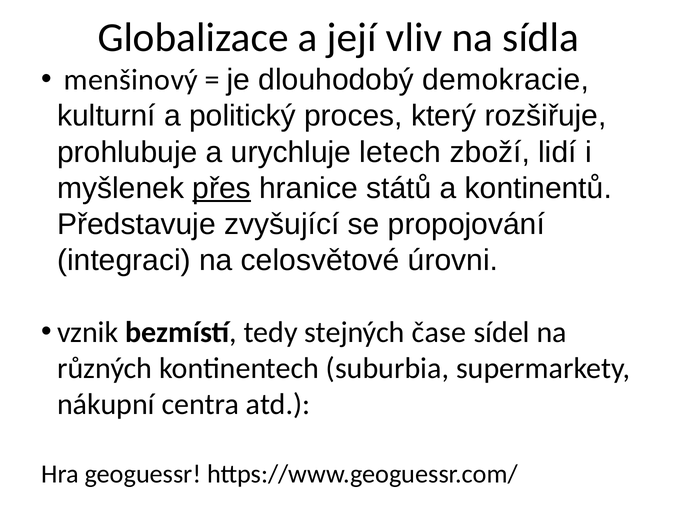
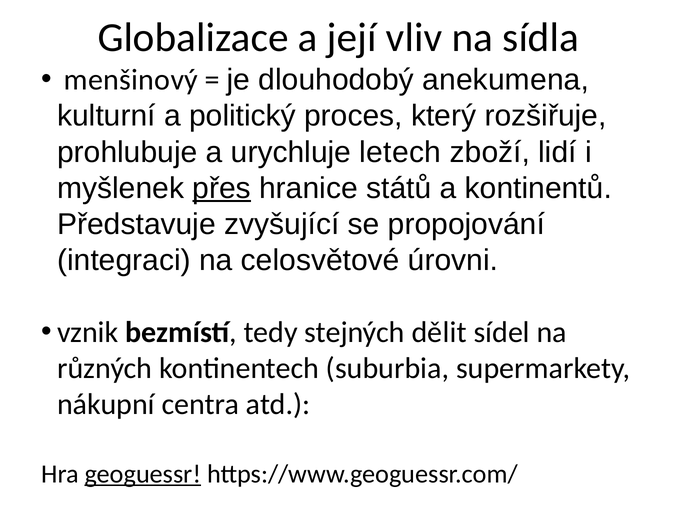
demokracie: demokracie -> anekumena
čase: čase -> dělit
geoguessr underline: none -> present
